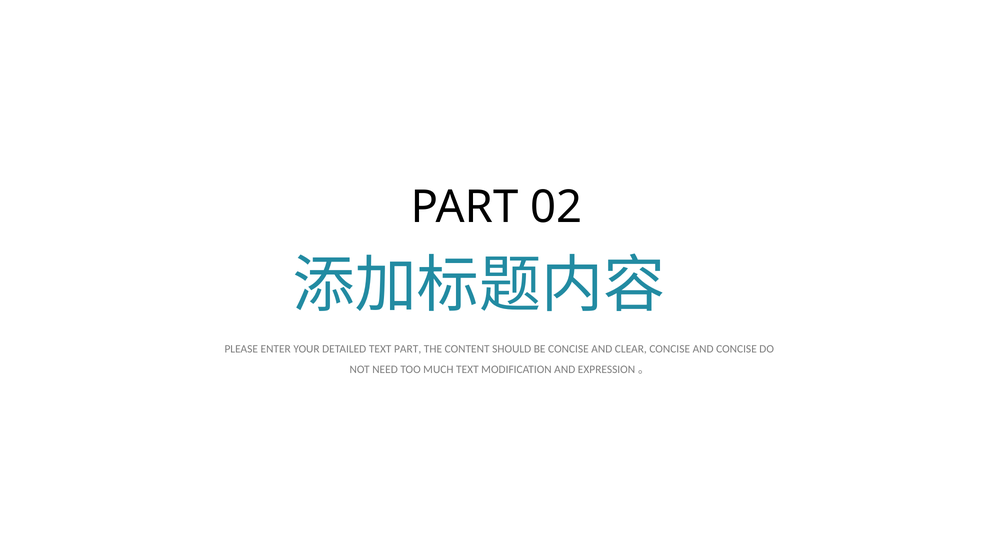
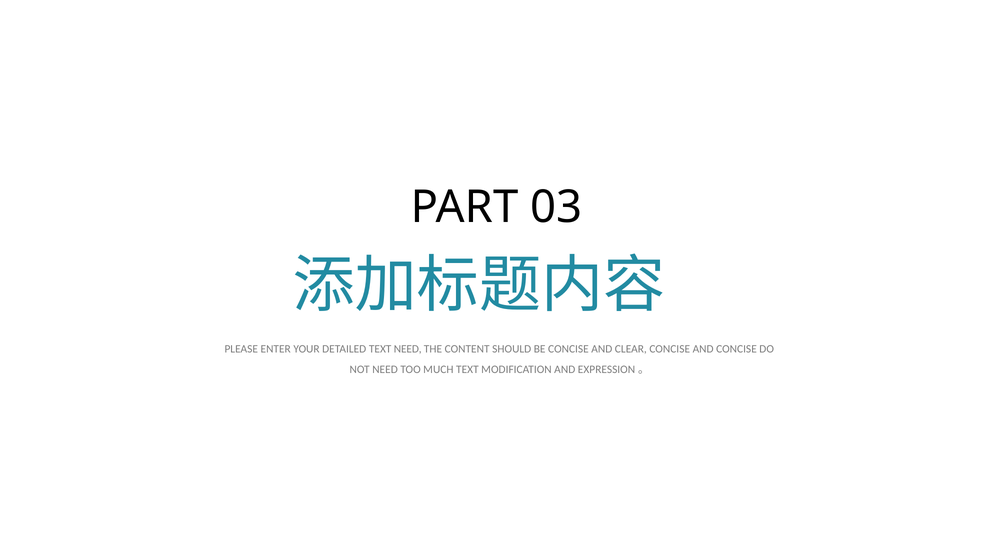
02: 02 -> 03
TEXT PART: PART -> NEED
